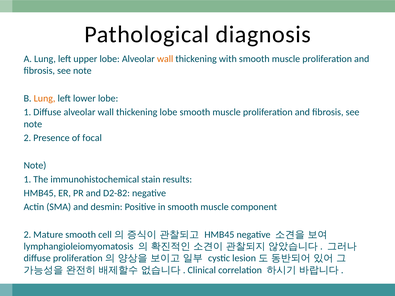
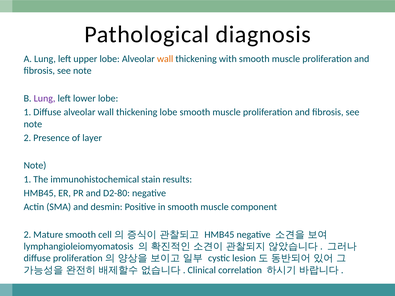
Lung at (45, 98) colour: orange -> purple
focal: focal -> layer
D2-82: D2-82 -> D2-80
